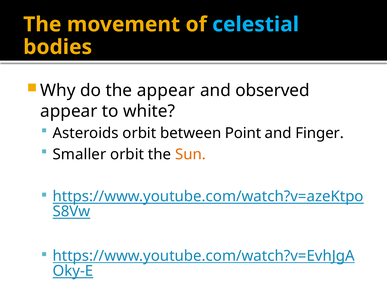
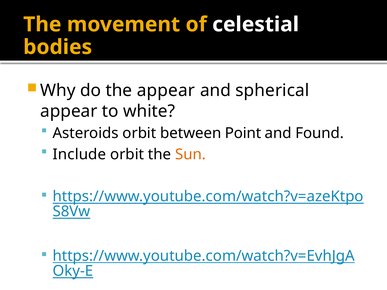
celestial colour: light blue -> white
observed: observed -> spherical
Finger: Finger -> Found
Smaller: Smaller -> Include
